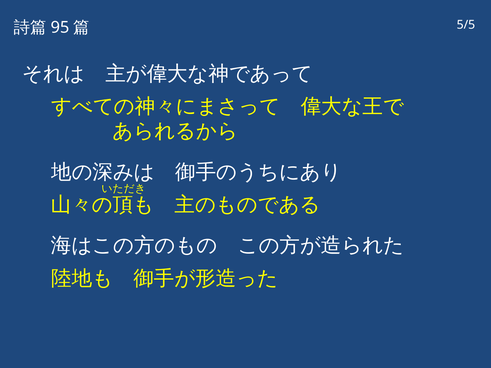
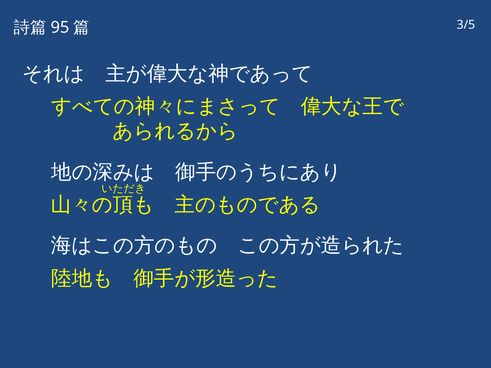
5/5: 5/5 -> 3/5
